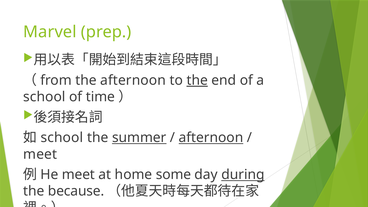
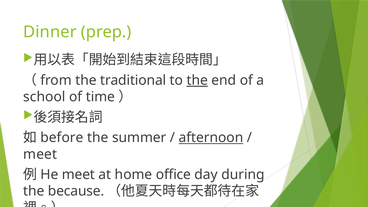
Marvel: Marvel -> Dinner
the afternoon: afternoon -> traditional
school at (62, 138): school -> before
summer underline: present -> none
some: some -> office
during underline: present -> none
